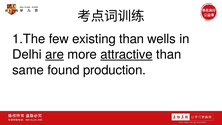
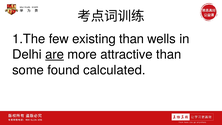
attractive underline: present -> none
same: same -> some
production: production -> calculated
